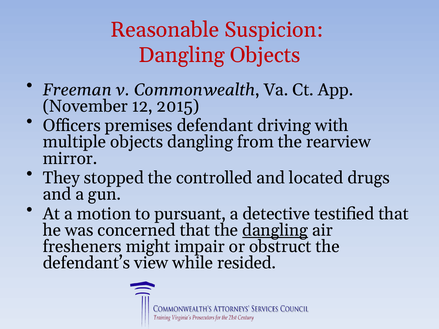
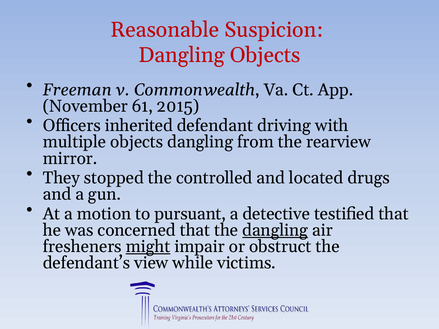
12: 12 -> 61
premises: premises -> inherited
might underline: none -> present
resided: resided -> victims
